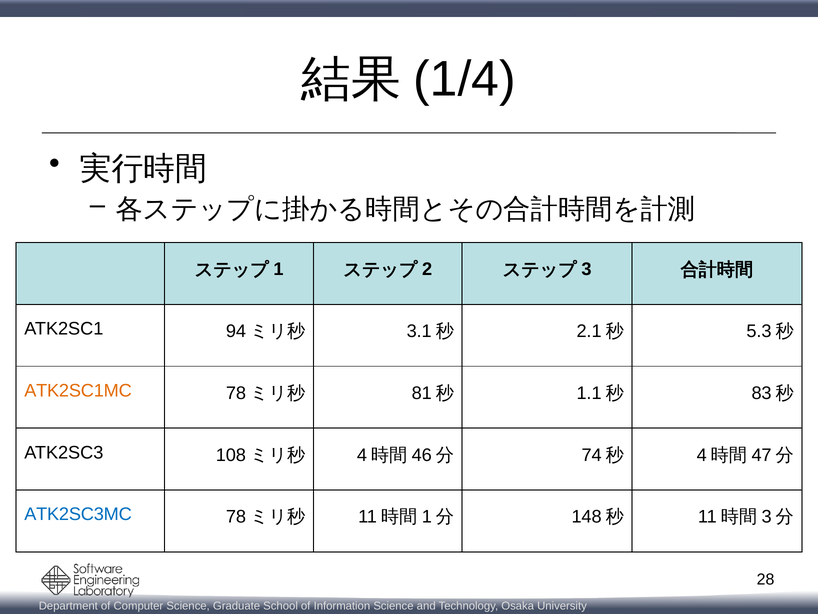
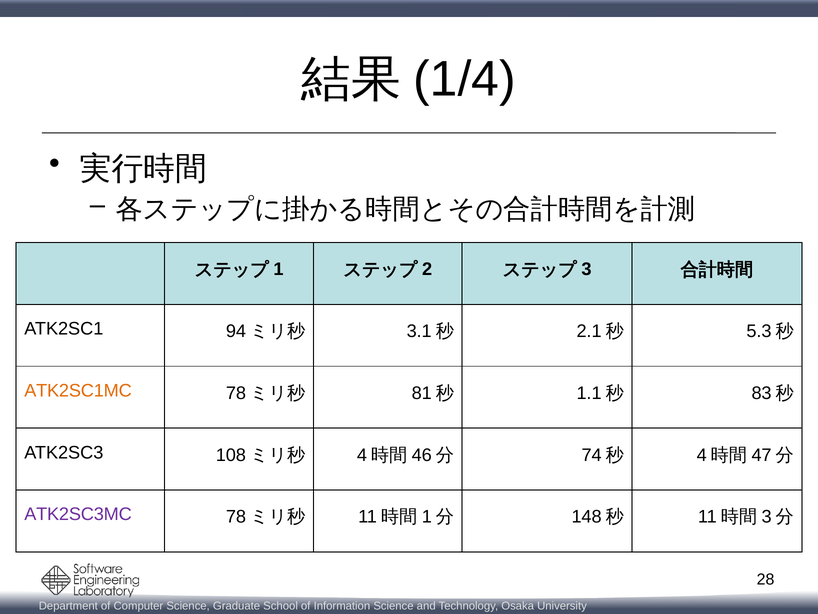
ATK2SC3MC colour: blue -> purple
